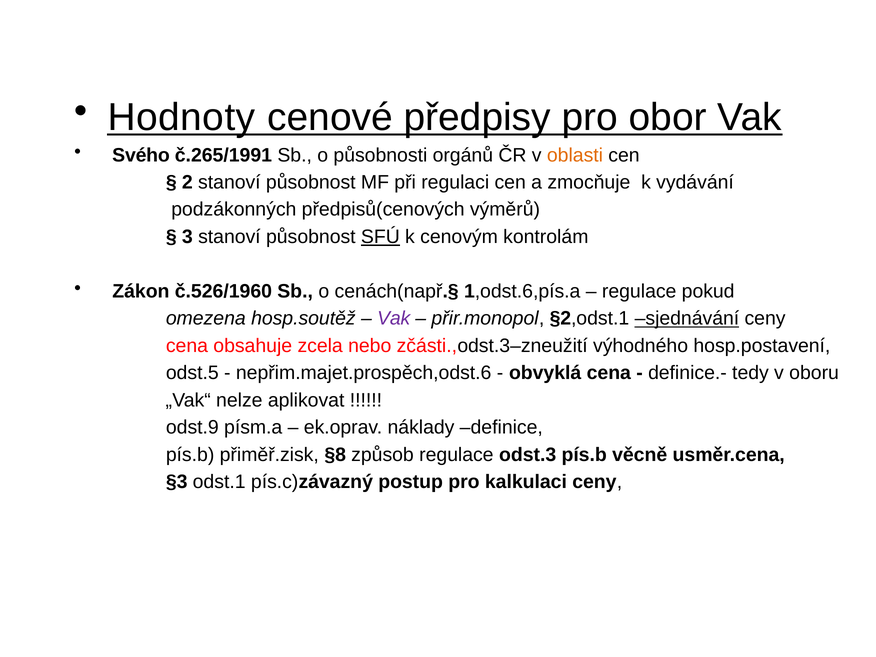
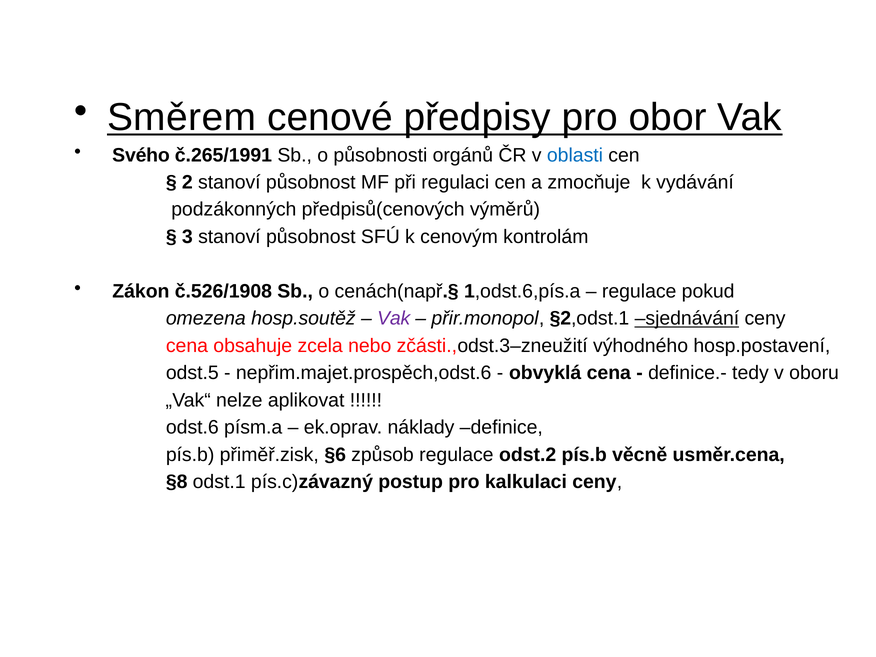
Hodnoty: Hodnoty -> Směrem
oblasti colour: orange -> blue
SFÚ underline: present -> none
č.526/1960: č.526/1960 -> č.526/1908
odst.9: odst.9 -> odst.6
§8: §8 -> §6
odst.3: odst.3 -> odst.2
§3: §3 -> §8
